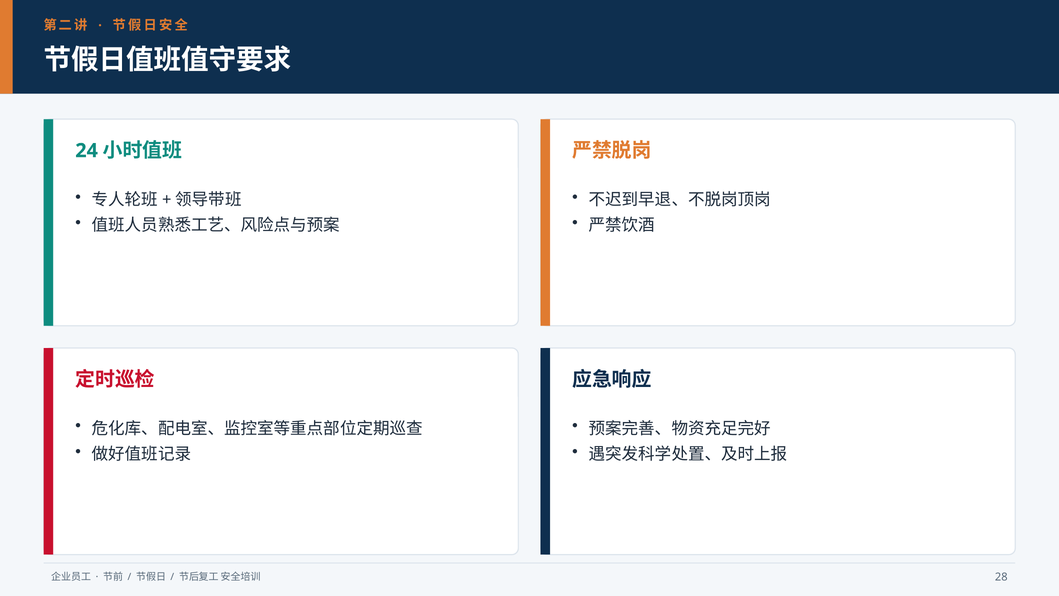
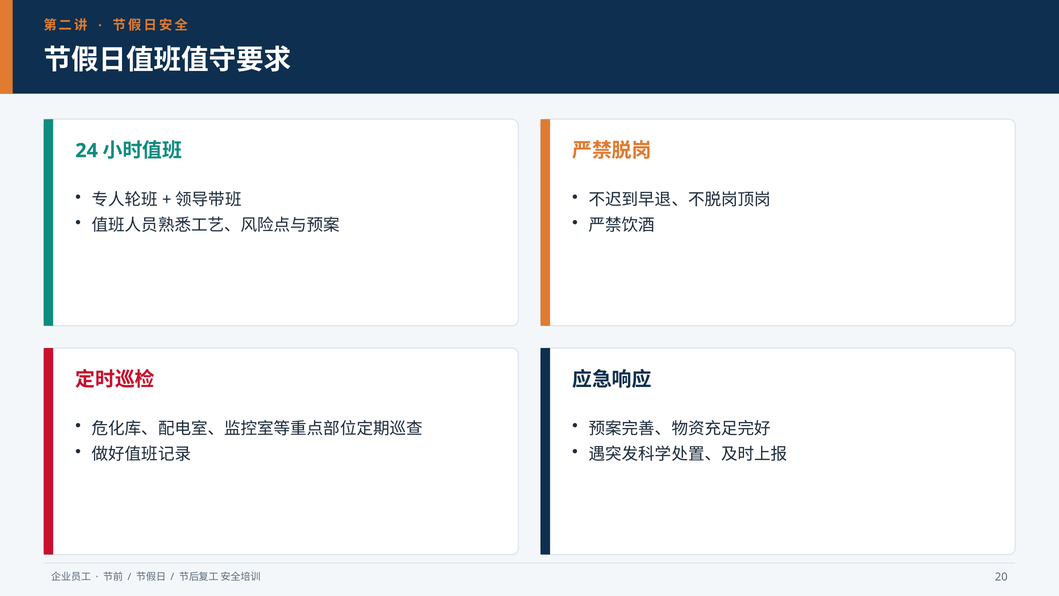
28: 28 -> 20
